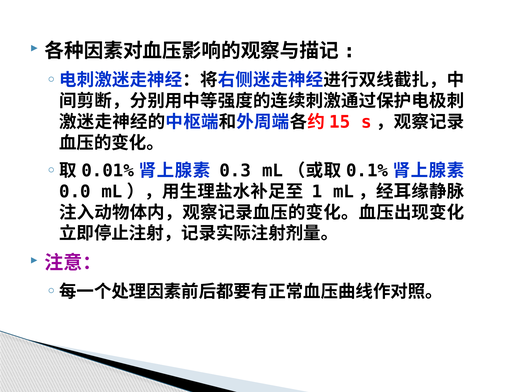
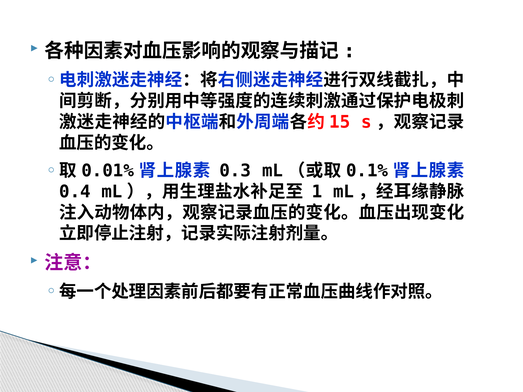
0.0: 0.0 -> 0.4
